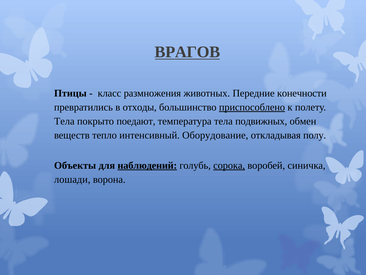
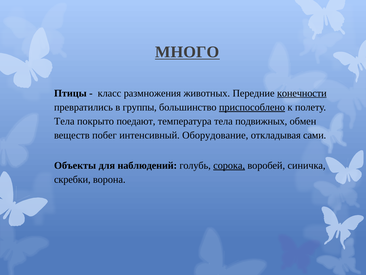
ВРАГОВ: ВРАГОВ -> МНОГО
конечности underline: none -> present
отходы: отходы -> группы
тепло: тепло -> побег
полу: полу -> сами
наблюдений underline: present -> none
лошади: лошади -> скребки
